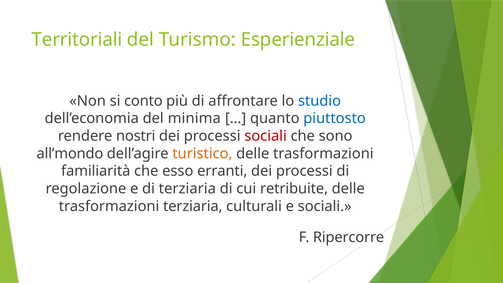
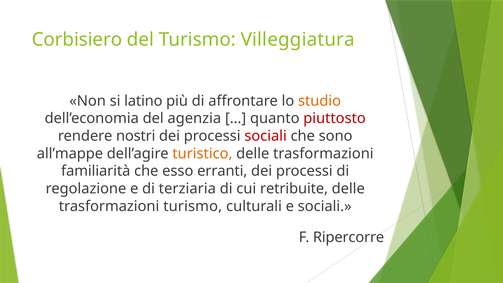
Territoriali: Territoriali -> Corbisiero
Esperienziale: Esperienziale -> Villeggiatura
conto: conto -> latino
studio colour: blue -> orange
minima: minima -> agenzia
piuttosto colour: blue -> red
all’mondo: all’mondo -> all’mappe
trasformazioni terziaria: terziaria -> turismo
